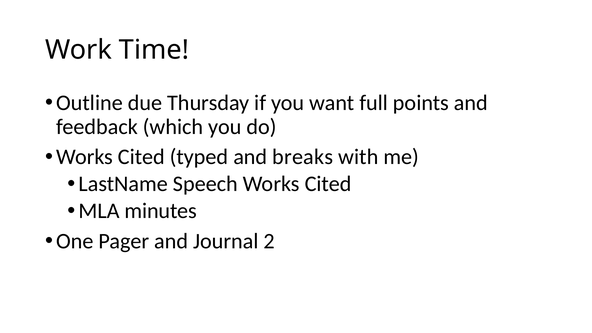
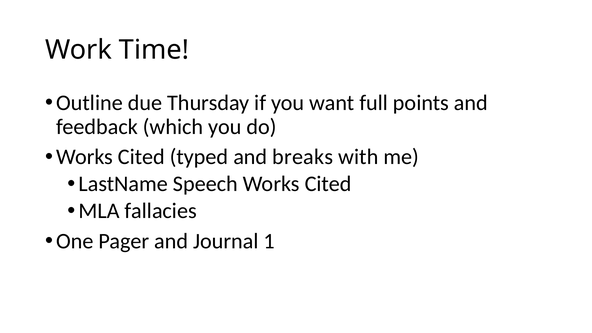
minutes: minutes -> fallacies
2: 2 -> 1
